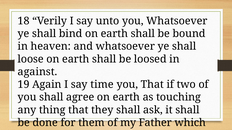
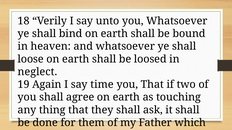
against: against -> neglect
